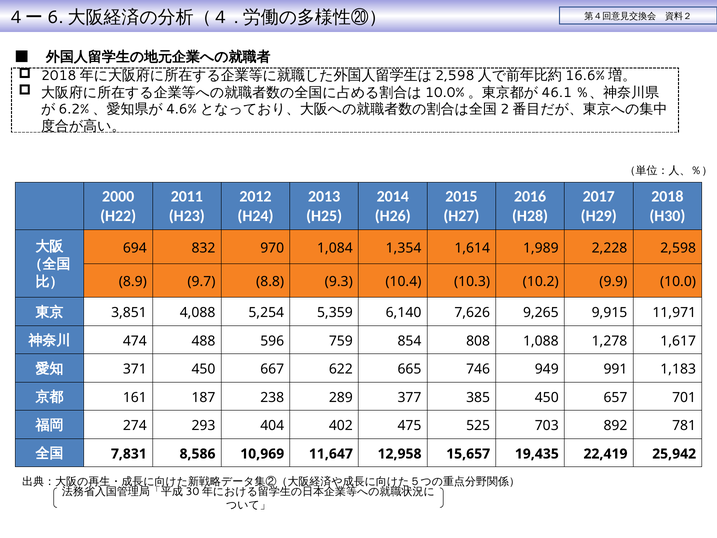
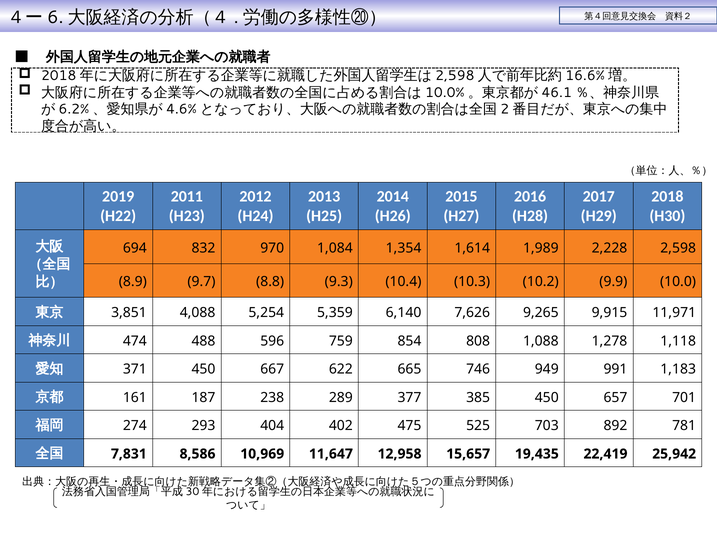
2000: 2000 -> 2019
1,617: 1,617 -> 1,118
